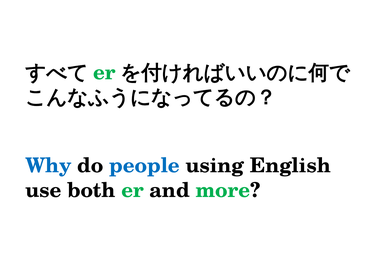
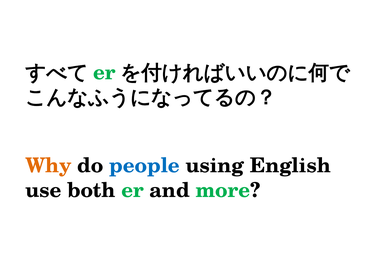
Why colour: blue -> orange
